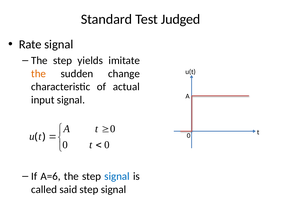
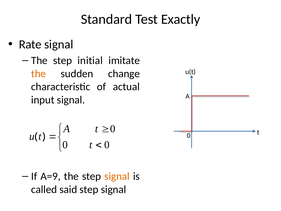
Judged: Judged -> Exactly
yields: yields -> initial
A=6: A=6 -> A=9
signal at (117, 176) colour: blue -> orange
